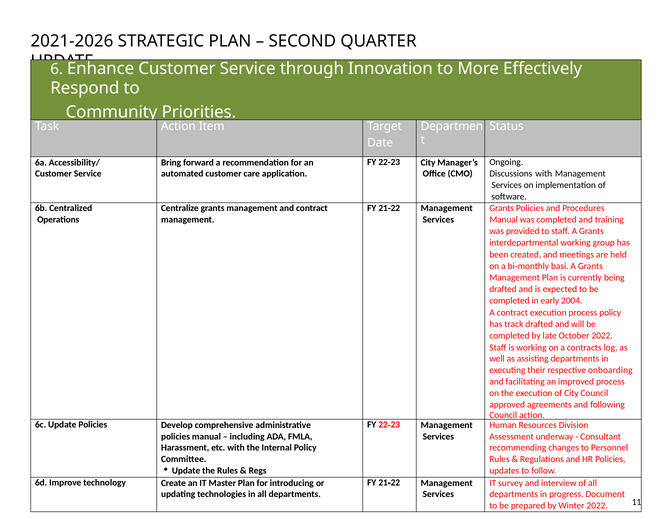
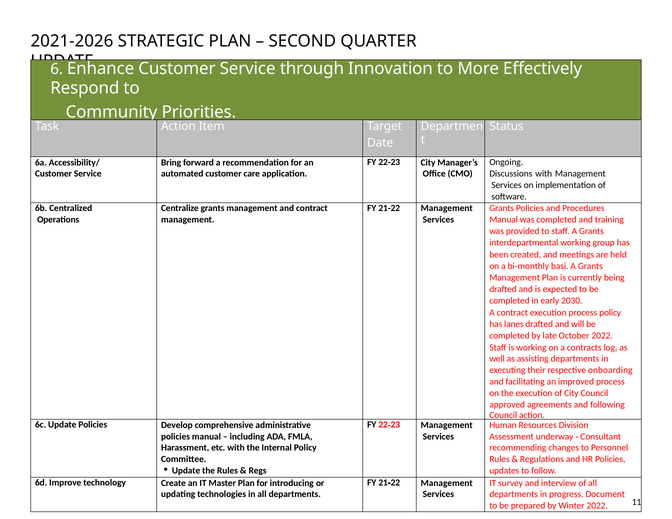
2004: 2004 -> 2030
track: track -> lanes
